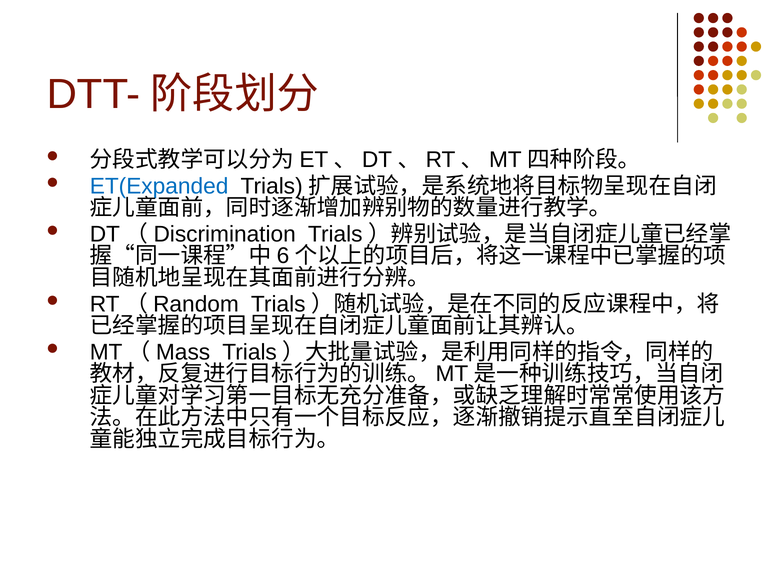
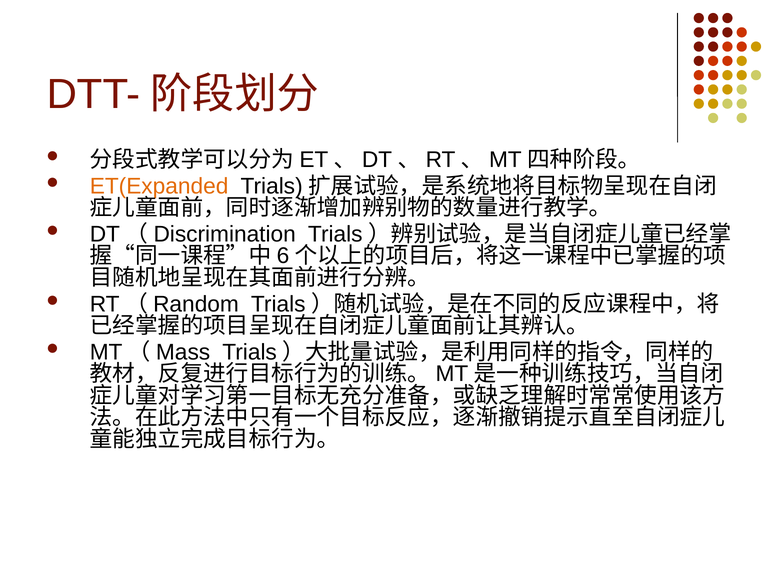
ET(Expanded colour: blue -> orange
